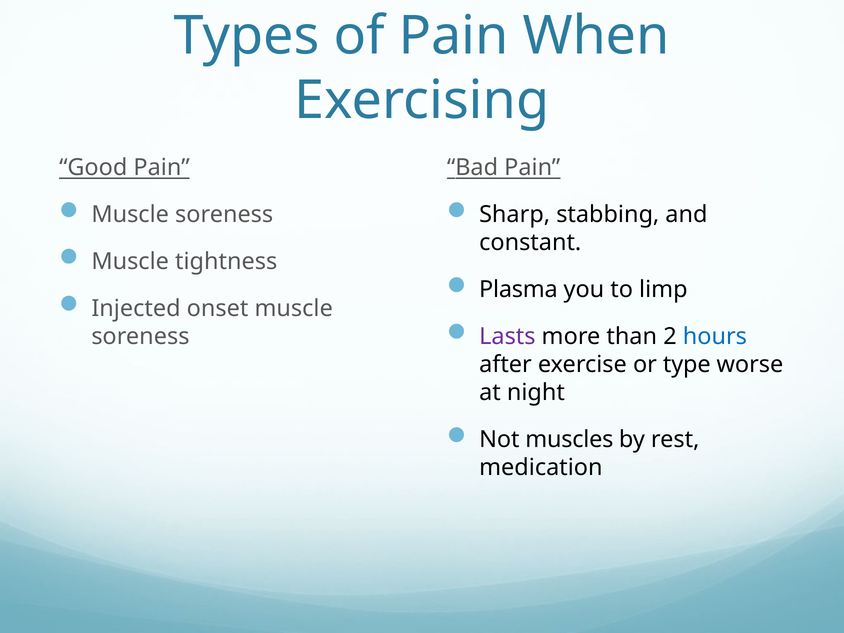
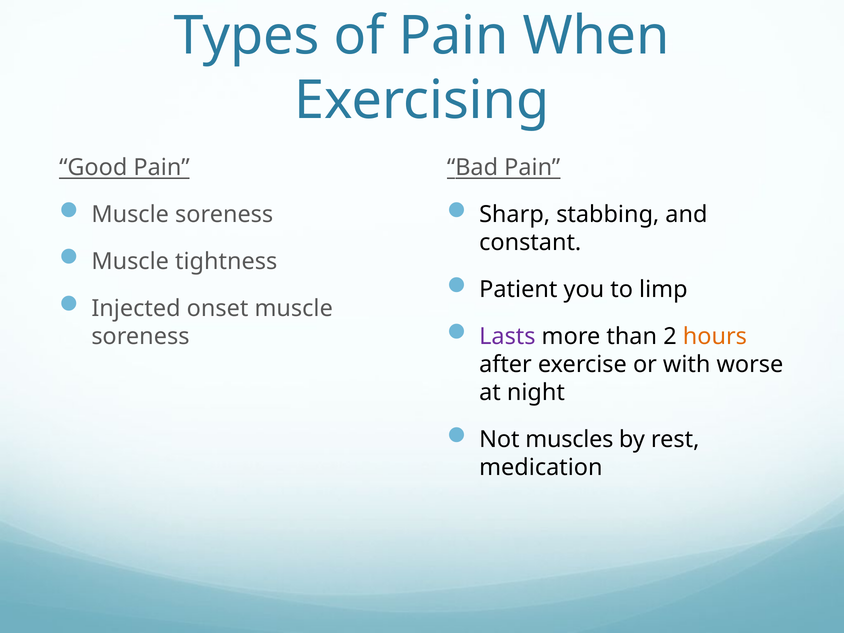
Plasma: Plasma -> Patient
hours colour: blue -> orange
type: type -> with
